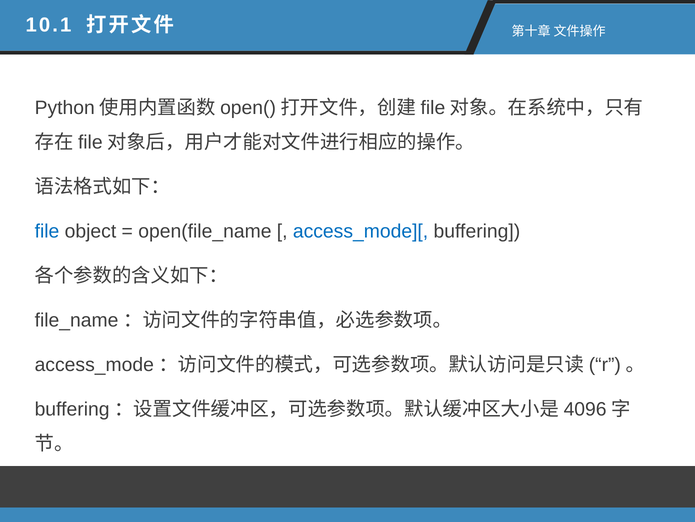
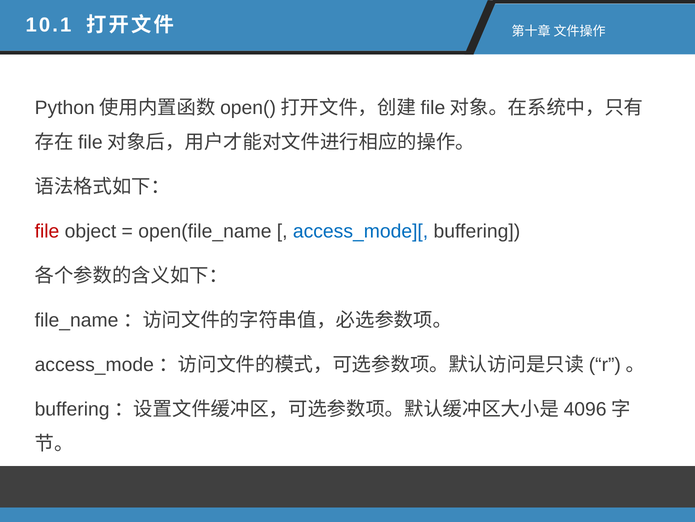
file colour: blue -> red
